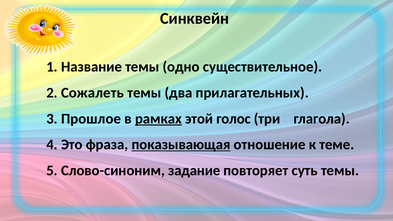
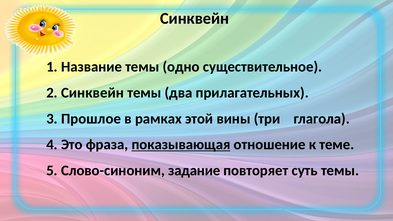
2 Сожалеть: Сожалеть -> Синквейн
рамках underline: present -> none
голос: голос -> вины
